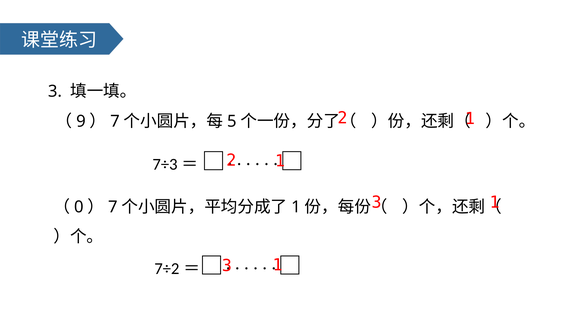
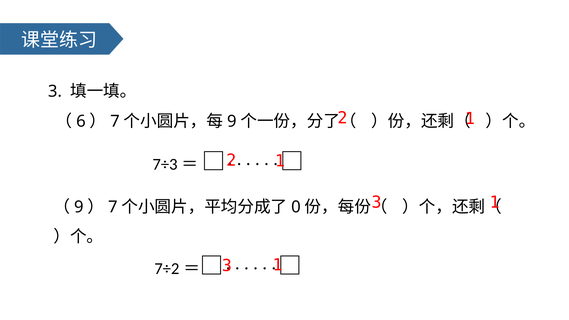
9: 9 -> 6
5 at (232, 121): 5 -> 9
0 at (79, 207): 0 -> 9
1 at (296, 207): 1 -> 0
